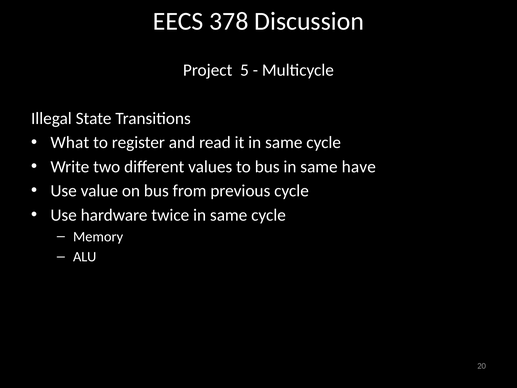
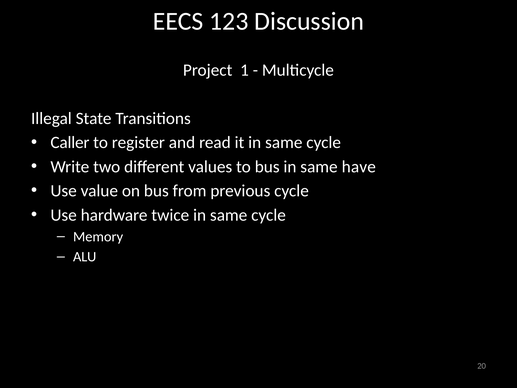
378: 378 -> 123
5: 5 -> 1
What: What -> Caller
